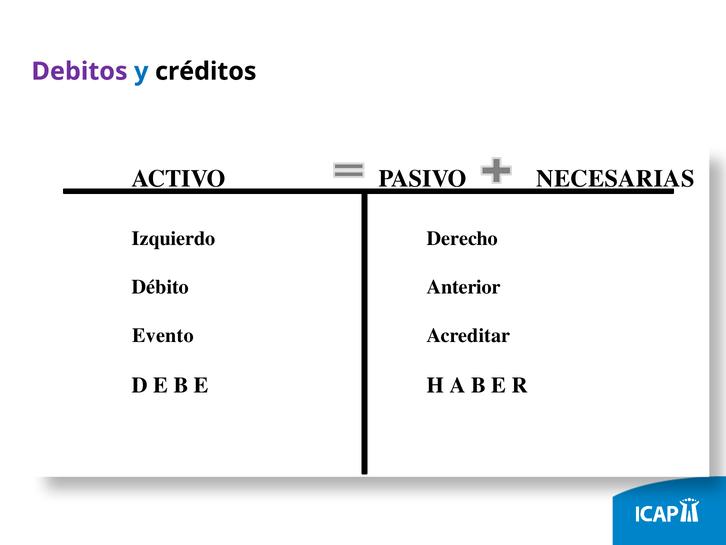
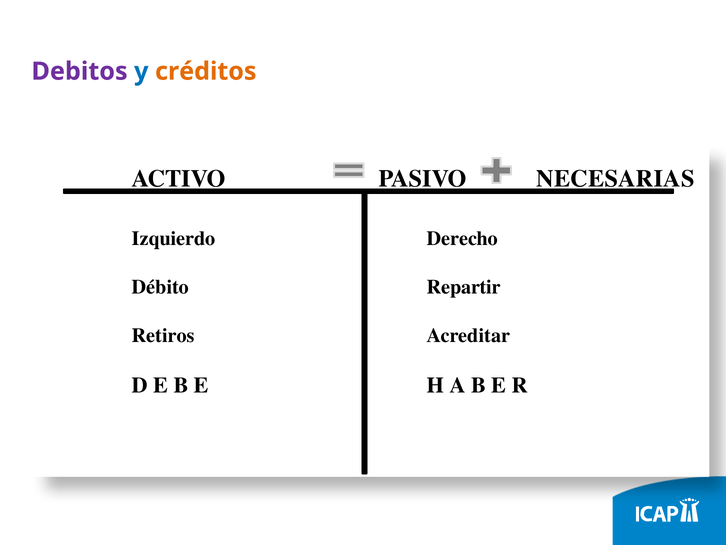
créditos colour: black -> orange
Anterior: Anterior -> Repartir
Evento: Evento -> Retiros
